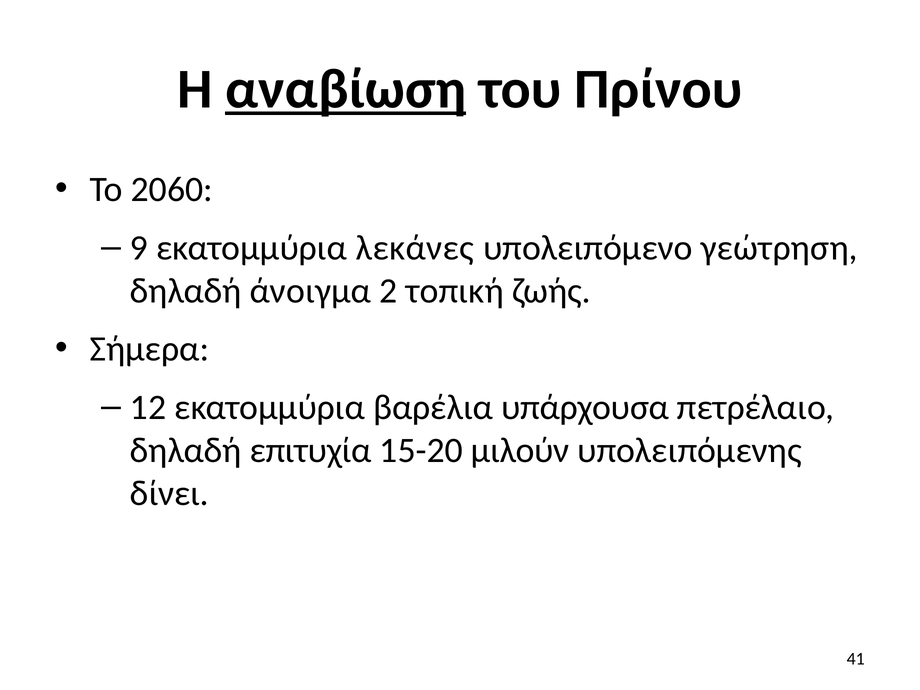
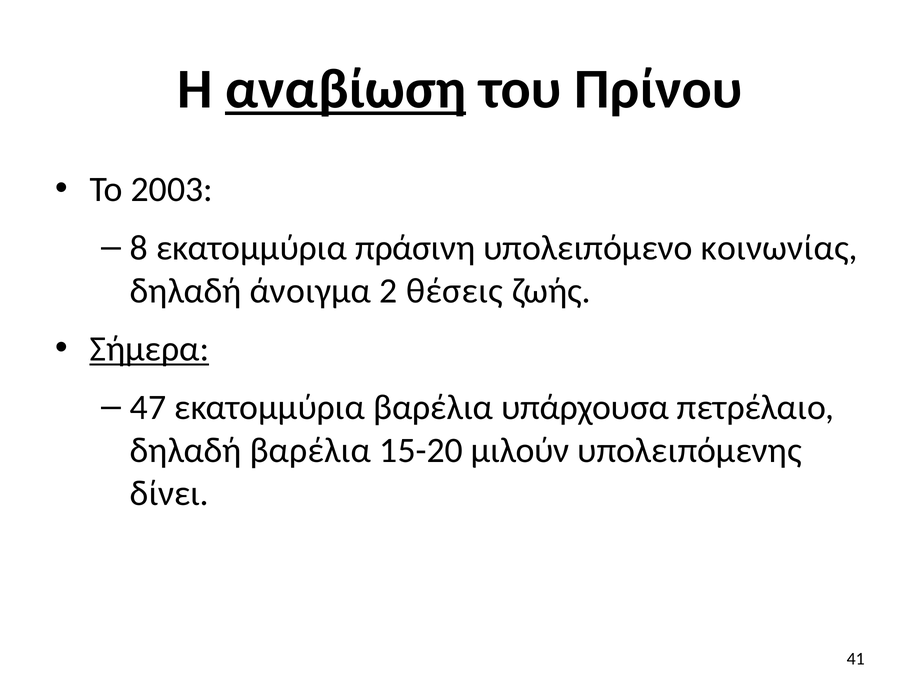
2060: 2060 -> 2003
9: 9 -> 8
λεκάνες: λεκάνες -> πράσινη
γεώτρηση: γεώτρηση -> κοινωνίας
τοπική: τοπική -> θέσεις
Σήμερα underline: none -> present
12: 12 -> 47
δηλαδή επιτυχία: επιτυχία -> βαρέλια
